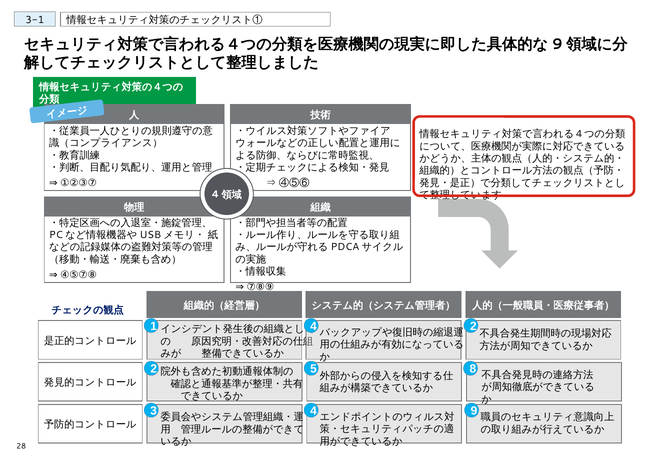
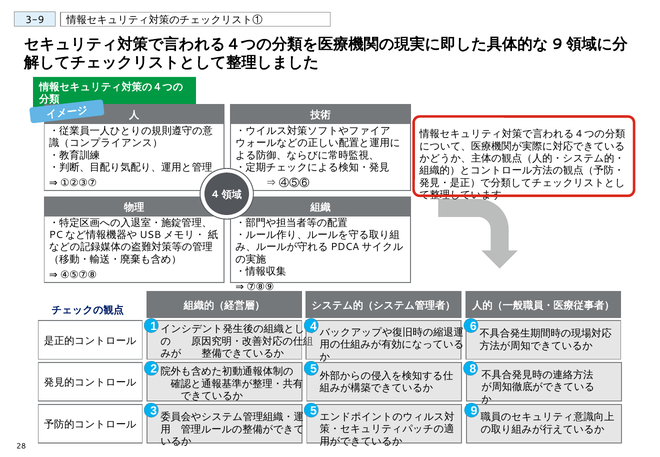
3-1: 3-1 -> 3-9
2 at (473, 326): 2 -> 6
3 4: 4 -> 5
